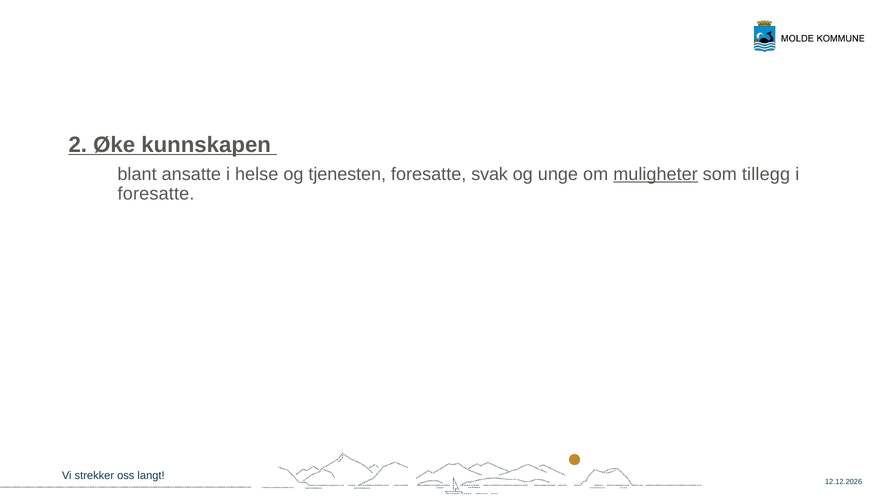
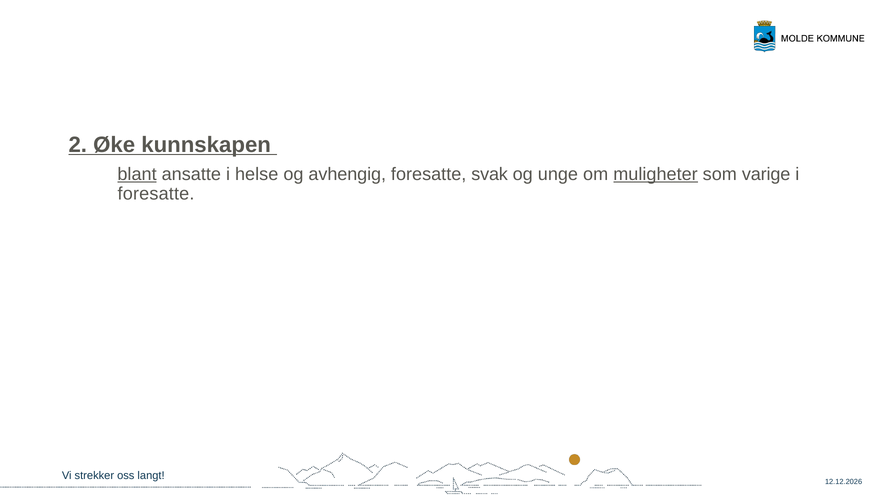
blant underline: none -> present
tjenesten: tjenesten -> avhengig
tillegg: tillegg -> varige
